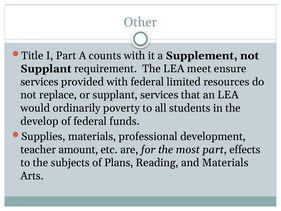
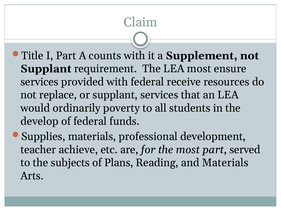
Other: Other -> Claim
LEA meet: meet -> most
limited: limited -> receive
amount: amount -> achieve
effects: effects -> served
